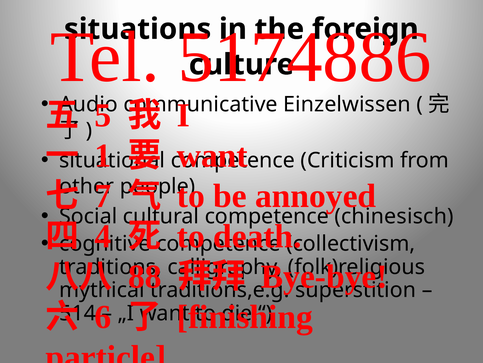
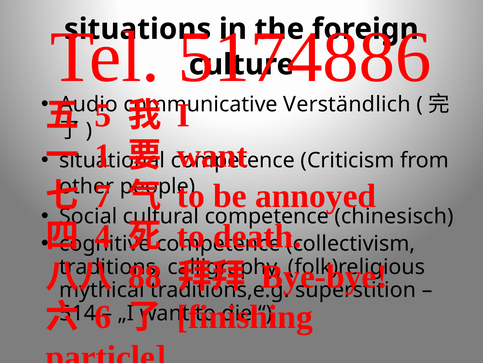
Einzelwissen: Einzelwissen -> Verständlich
